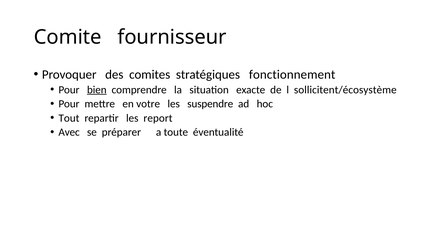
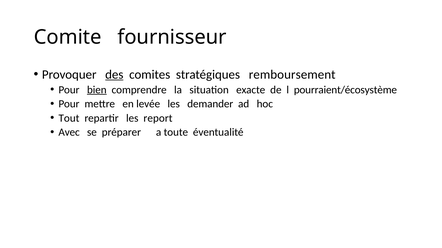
des underline: none -> present
fonctionnement: fonctionnement -> remboursement
sollicitent/écosystème: sollicitent/écosystème -> pourraient/écosystème
votre: votre -> levée
suspendre: suspendre -> demander
